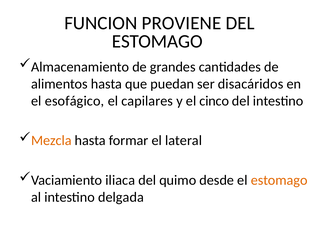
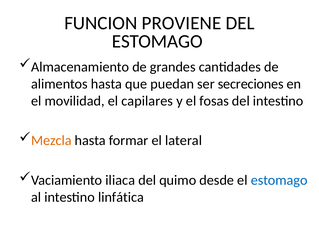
disacáridos: disacáridos -> secreciones
esofágico: esofágico -> movilidad
cinco: cinco -> fosas
estomago at (279, 180) colour: orange -> blue
delgada: delgada -> linfática
